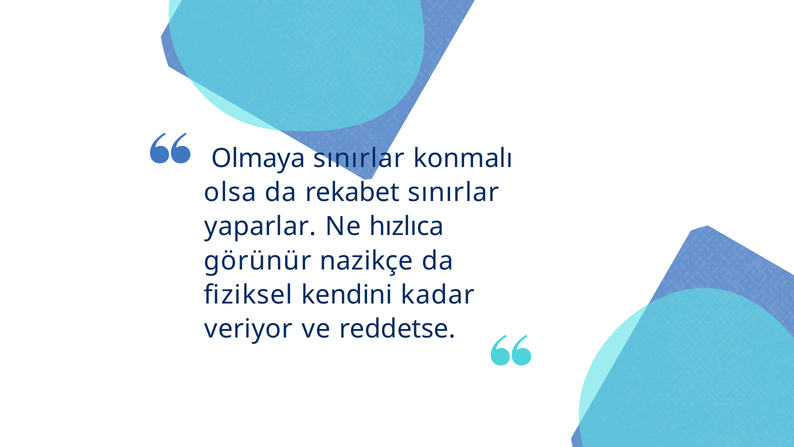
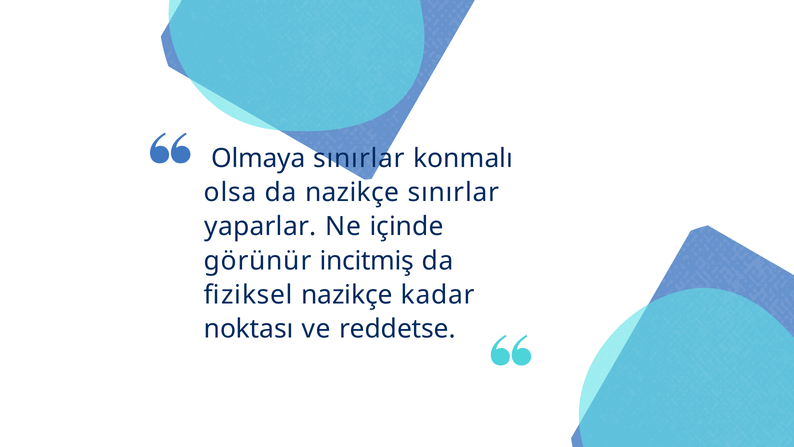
da rekabet: rekabet -> nazikçe
hızlıca: hızlıca -> içinde
nazikçe: nazikçe -> incitmiş
fiziksel kendini: kendini -> nazikçe
veriyor: veriyor -> noktası
